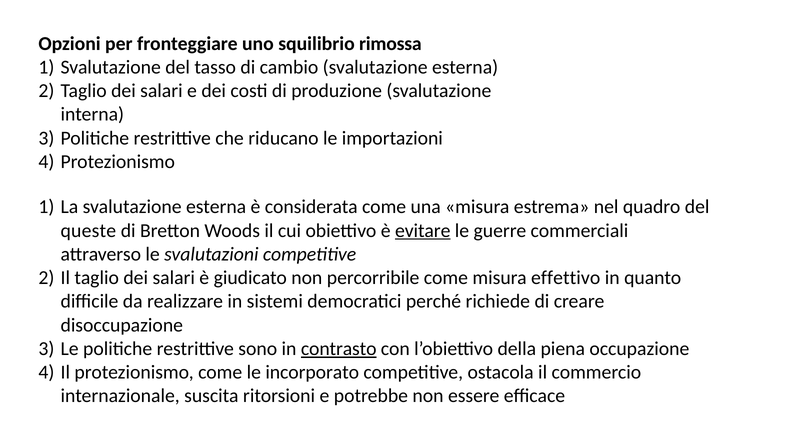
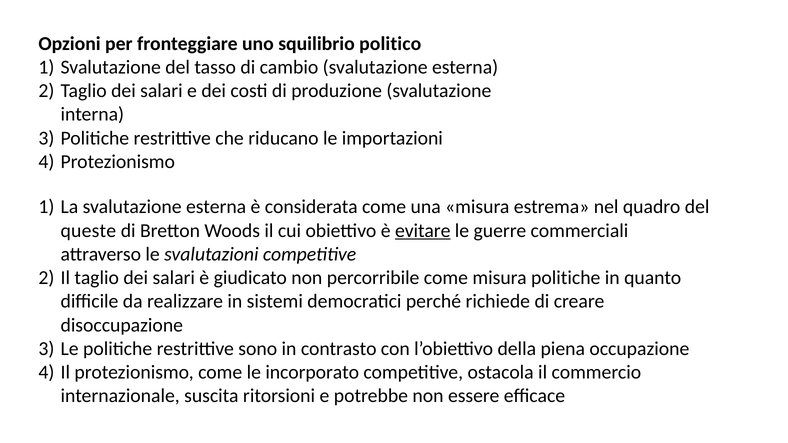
rimossa: rimossa -> politico
misura effettivo: effettivo -> politiche
contrasto underline: present -> none
